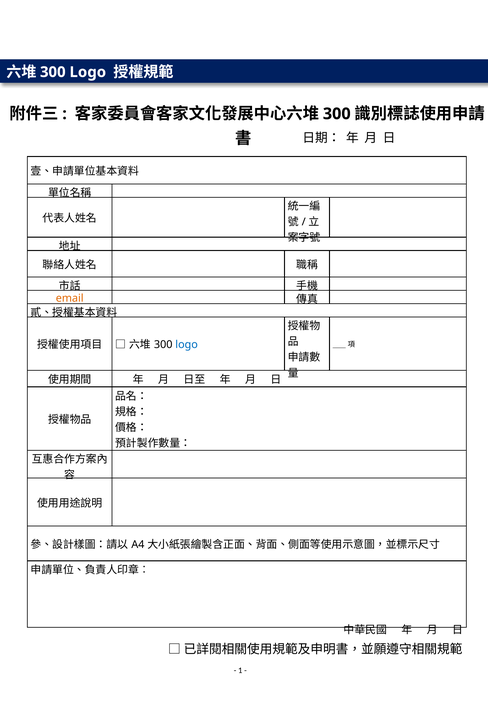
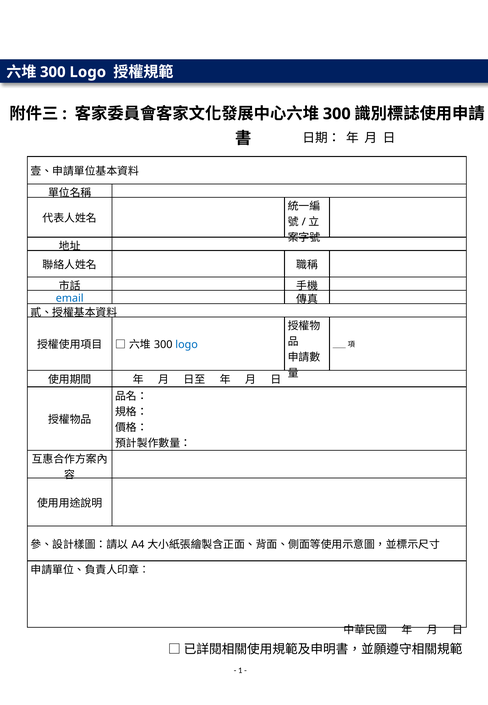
email colour: orange -> blue
